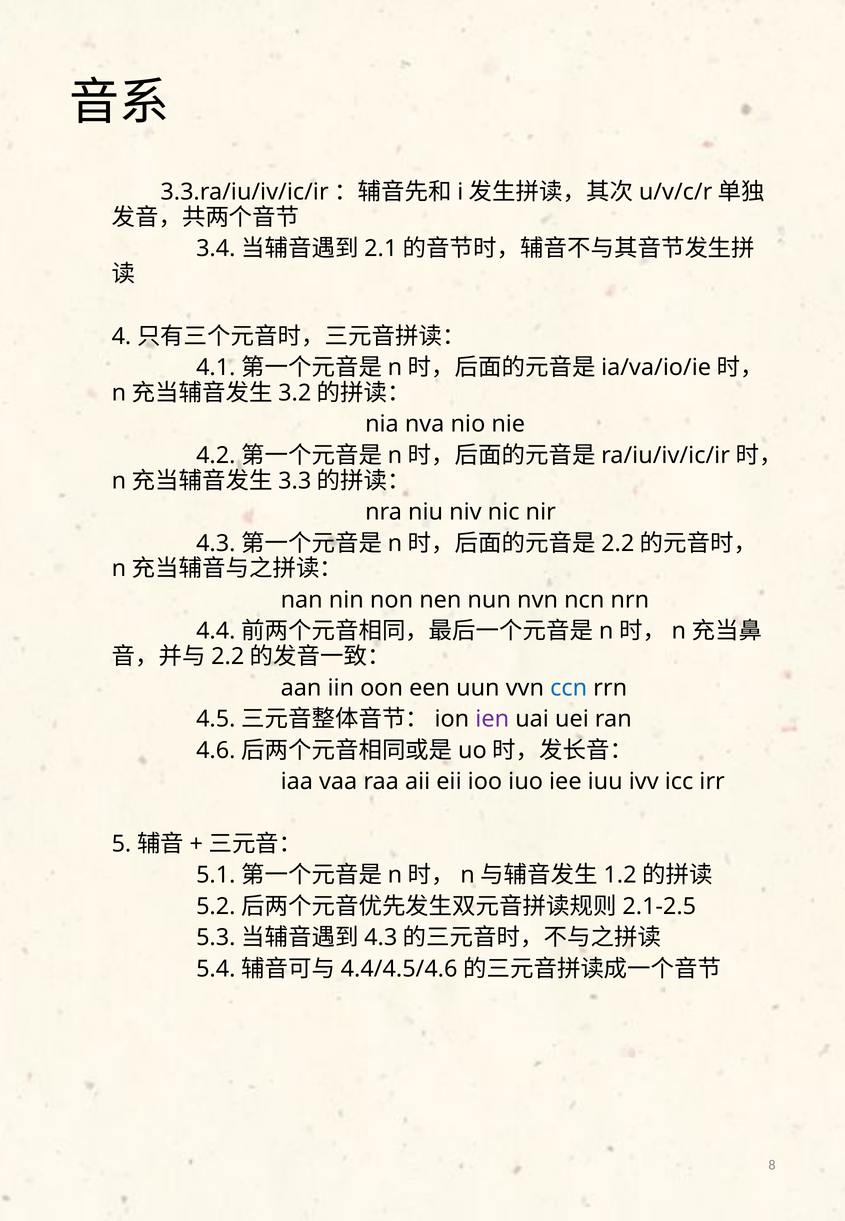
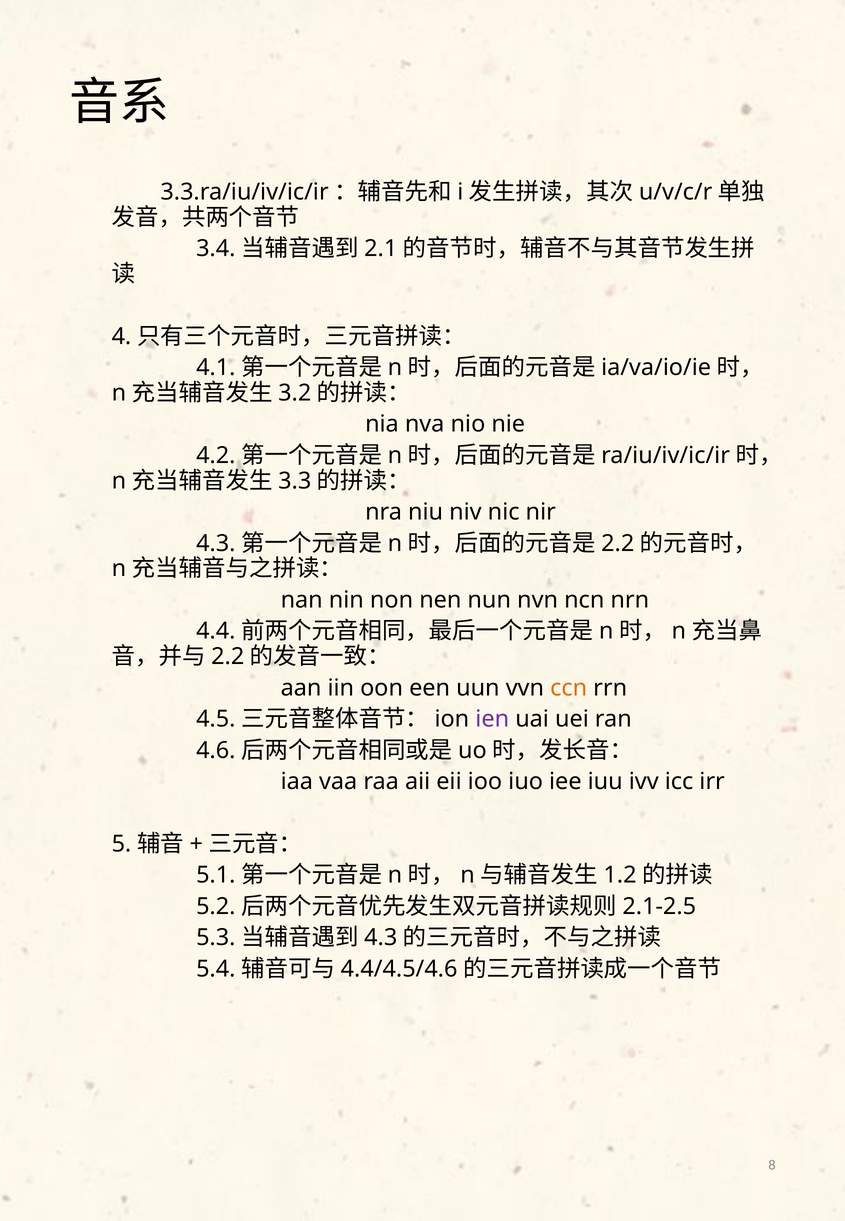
ccn colour: blue -> orange
